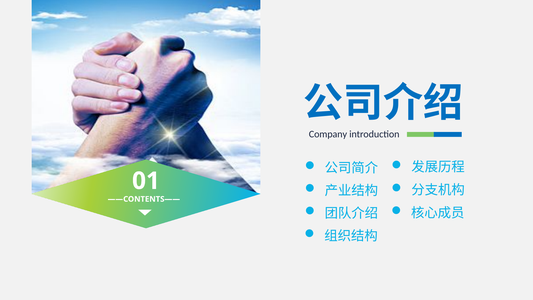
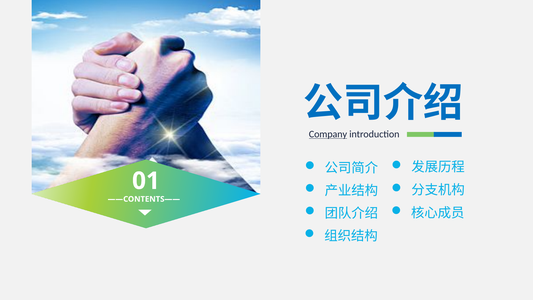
Company underline: none -> present
